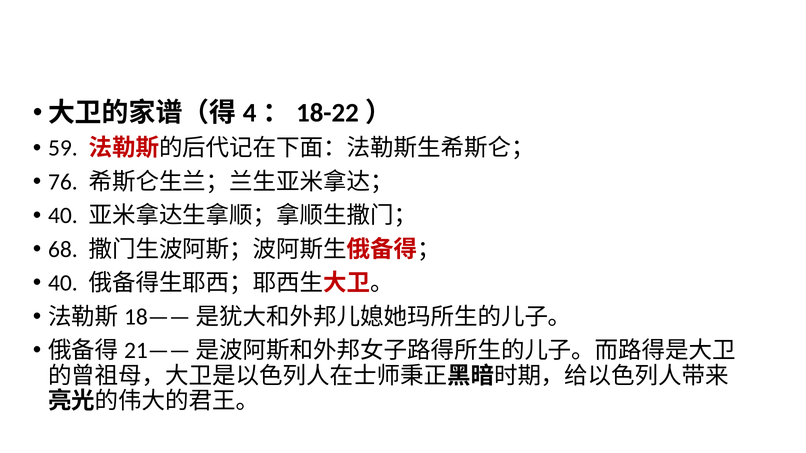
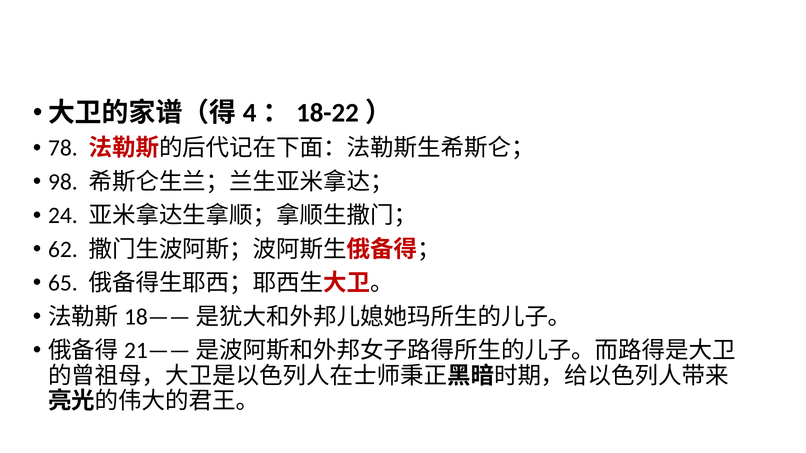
59: 59 -> 78
76: 76 -> 98
40 at (63, 216): 40 -> 24
68: 68 -> 62
40 at (63, 283): 40 -> 65
